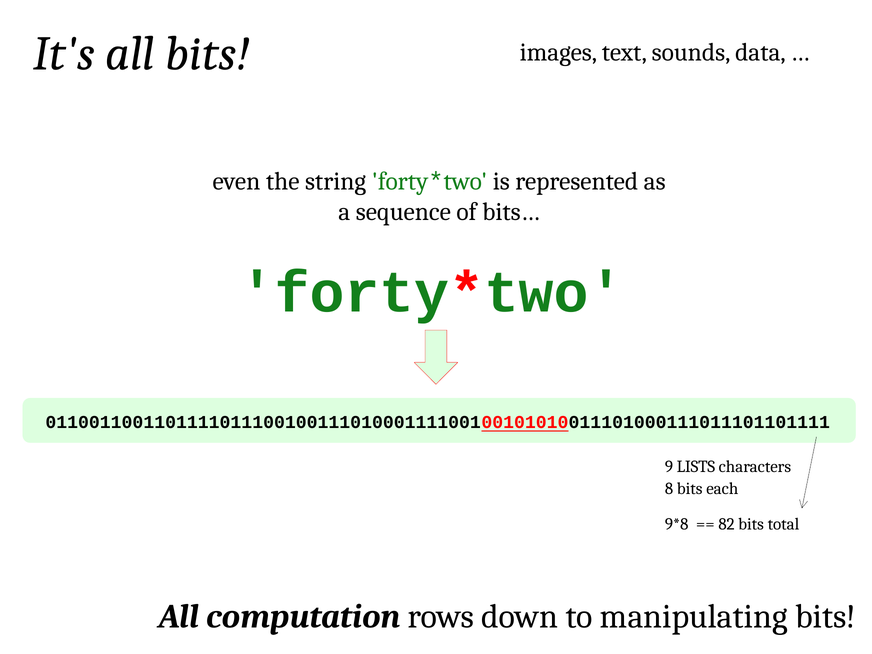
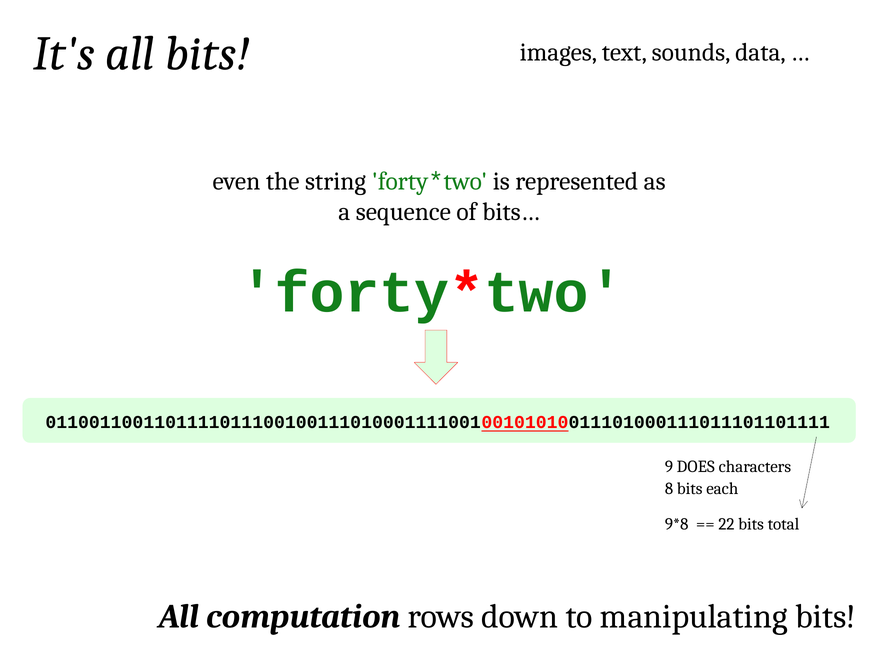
LISTS: LISTS -> DOES
82: 82 -> 22
